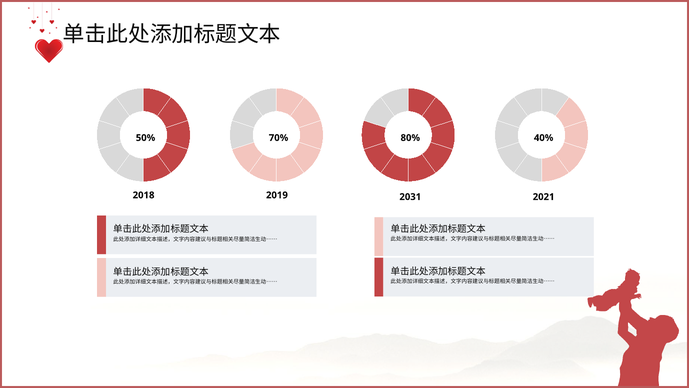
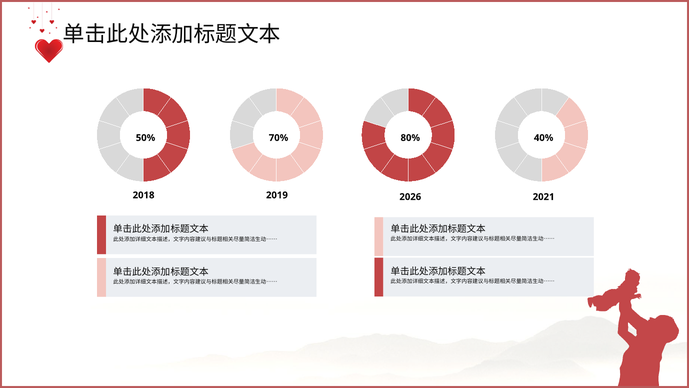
2031: 2031 -> 2026
